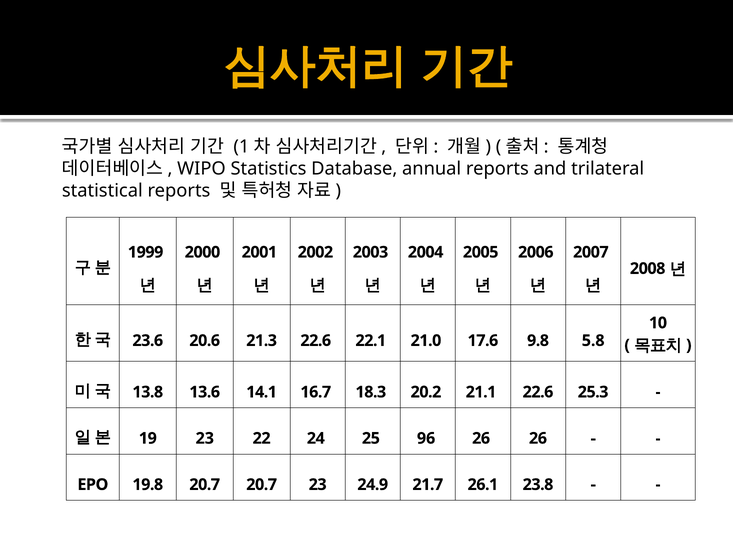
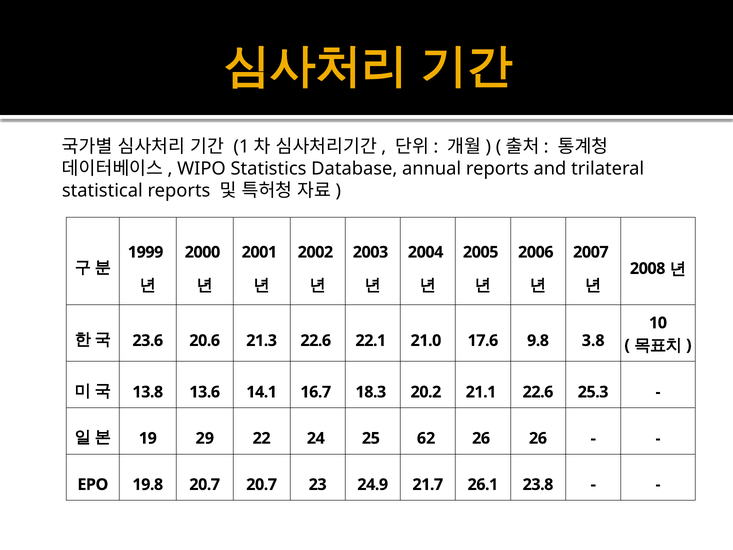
5.8: 5.8 -> 3.8
19 23: 23 -> 29
96: 96 -> 62
